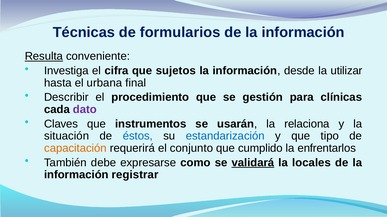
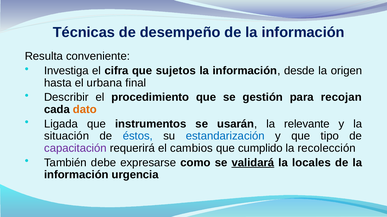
formularios: formularios -> desempeño
Resulta underline: present -> none
utilizar: utilizar -> origen
clínicas: clínicas -> recojan
dato colour: purple -> orange
Claves: Claves -> Ligada
relaciona: relaciona -> relevante
capacitación colour: orange -> purple
conjunto: conjunto -> cambios
enfrentarlos: enfrentarlos -> recolección
registrar: registrar -> urgencia
